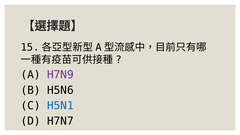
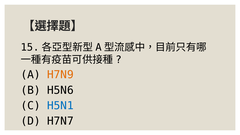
H7N9 colour: purple -> orange
